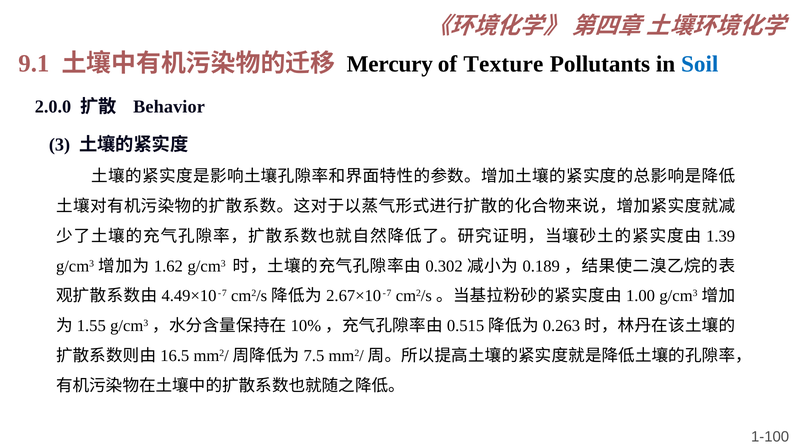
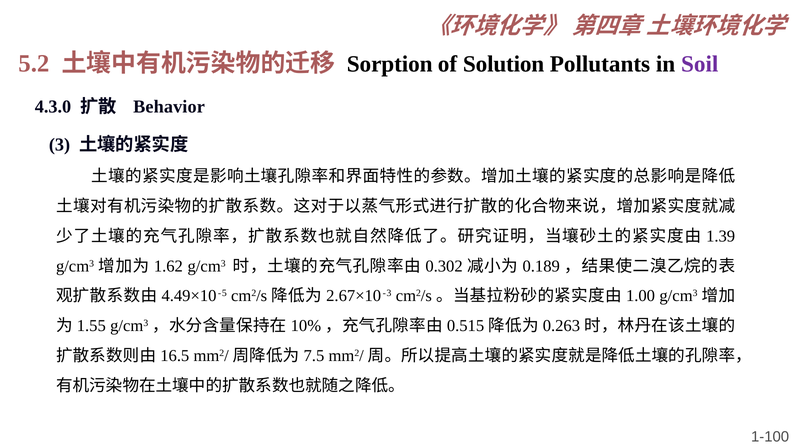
9.1: 9.1 -> 5.2
Mercury: Mercury -> Sorption
Texture: Texture -> Solution
Soil colour: blue -> purple
2.0.0: 2.0.0 -> 4.3.0
7 at (224, 293): 7 -> 5
7 at (389, 293): 7 -> 3
